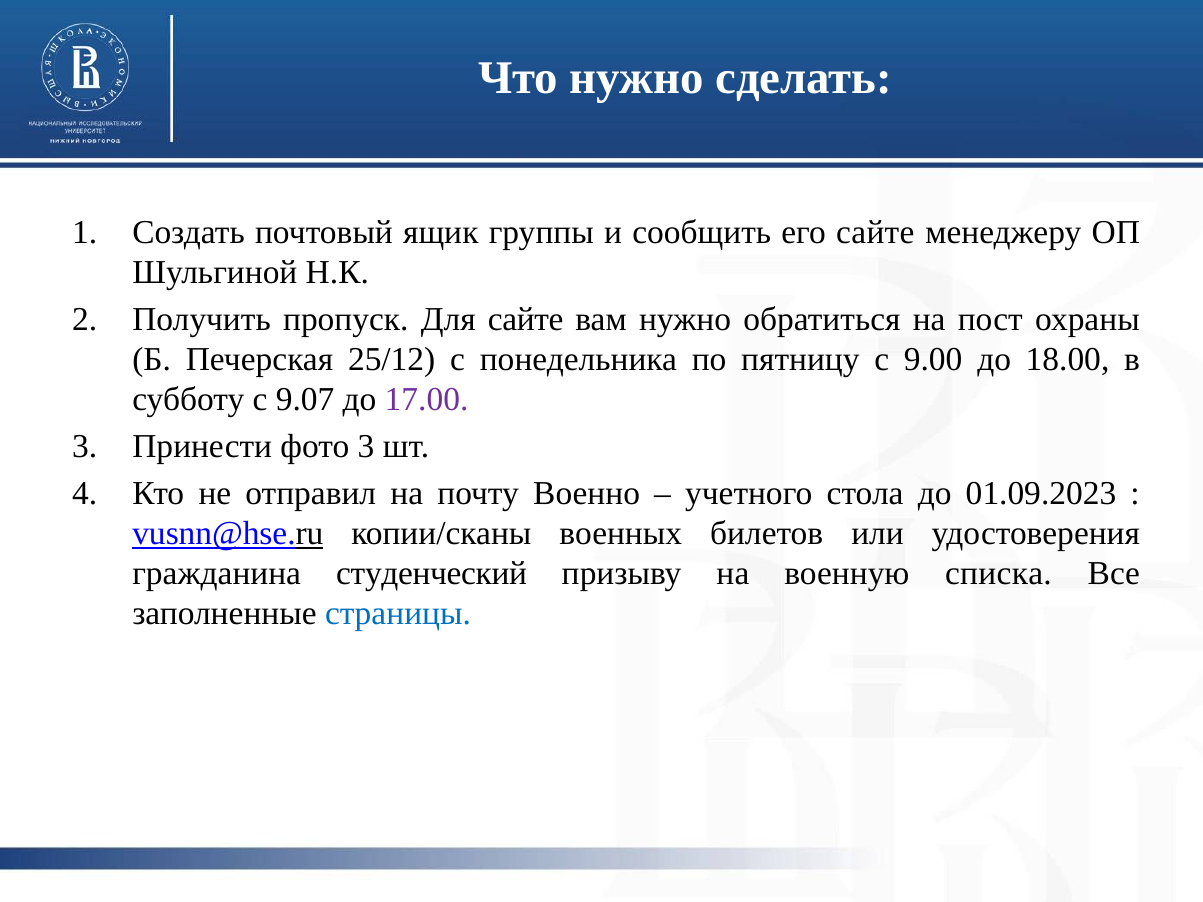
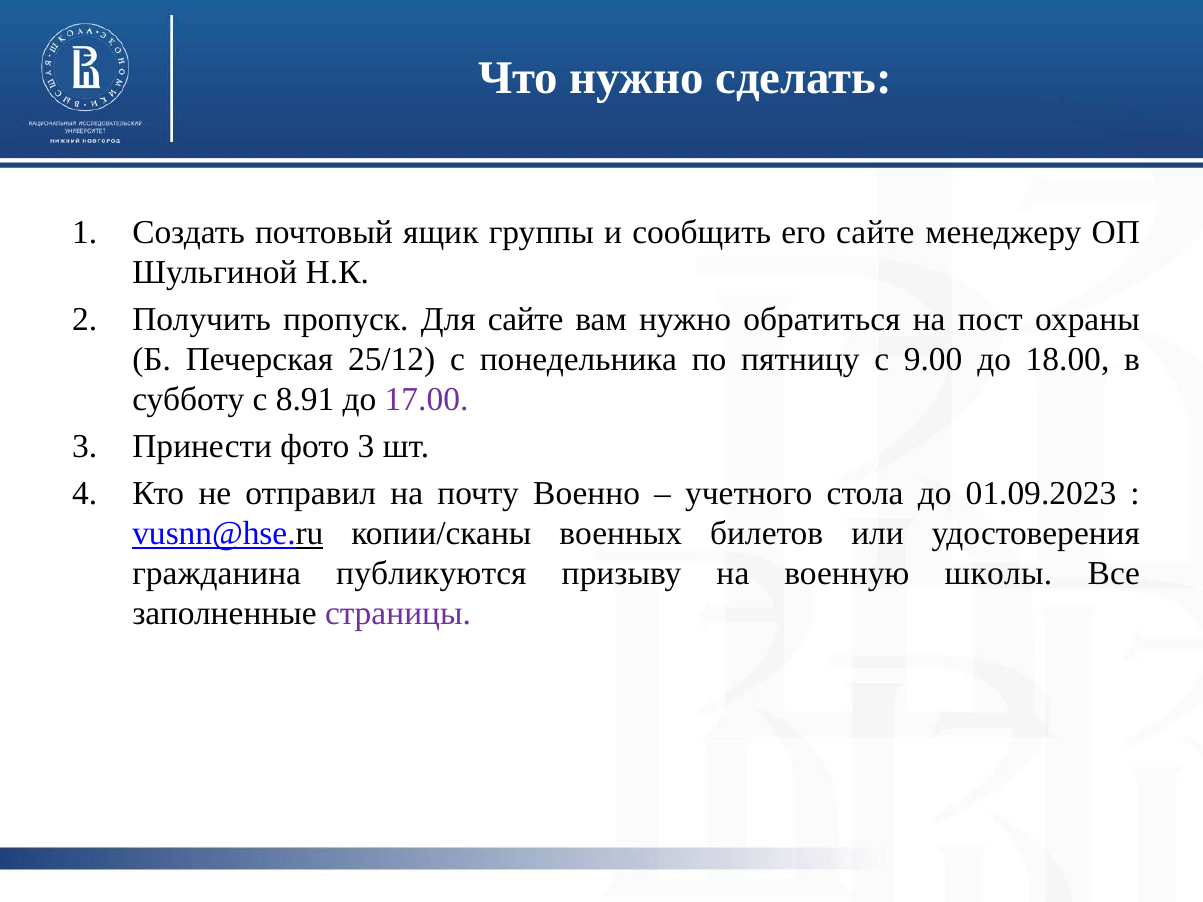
9.07: 9.07 -> 8.91
студенческий: студенческий -> публикуются
списка: списка -> школы
страницы colour: blue -> purple
